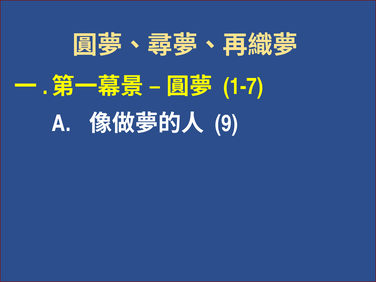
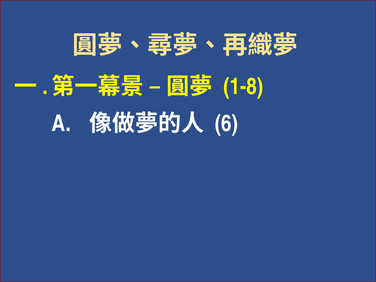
1-7: 1-7 -> 1-8
9: 9 -> 6
